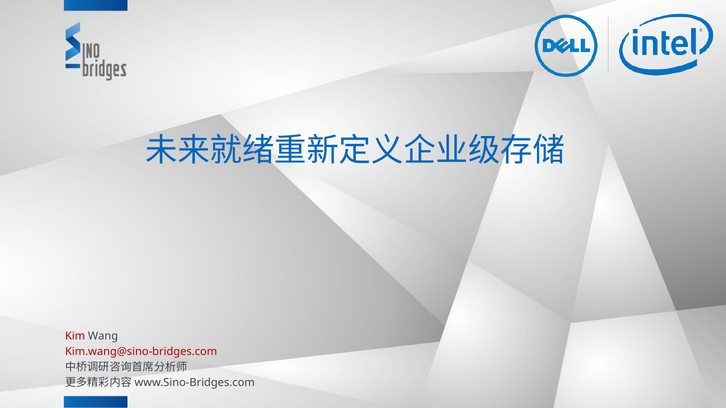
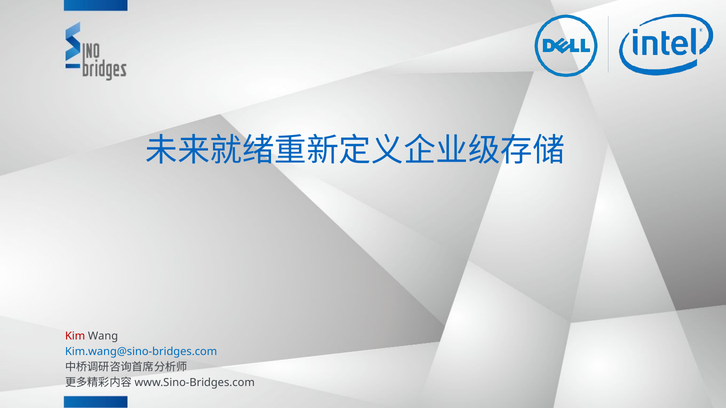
Kim.wang@sino-bridges.com colour: red -> blue
